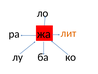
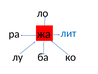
лит colour: orange -> blue
